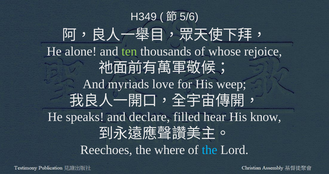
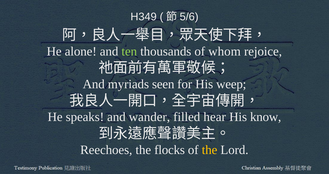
whose: whose -> whom
love: love -> seen
declare: declare -> wander
where: where -> flocks
the at (210, 150) colour: light blue -> yellow
